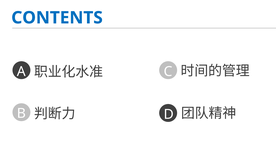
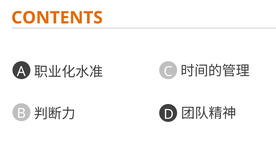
CONTENTS colour: blue -> orange
